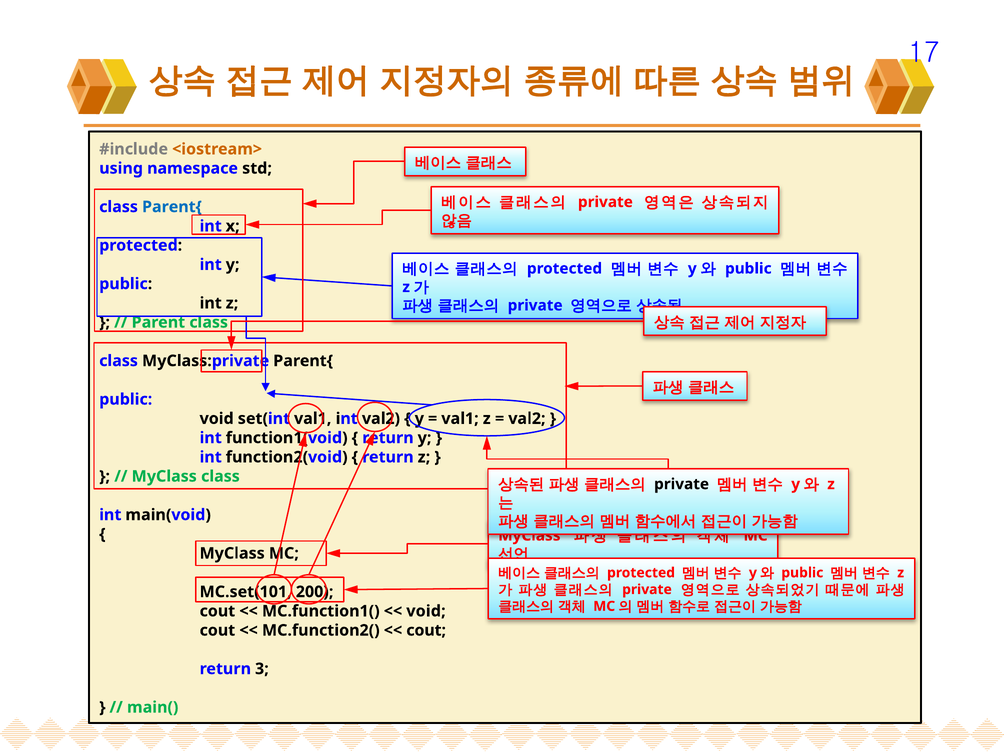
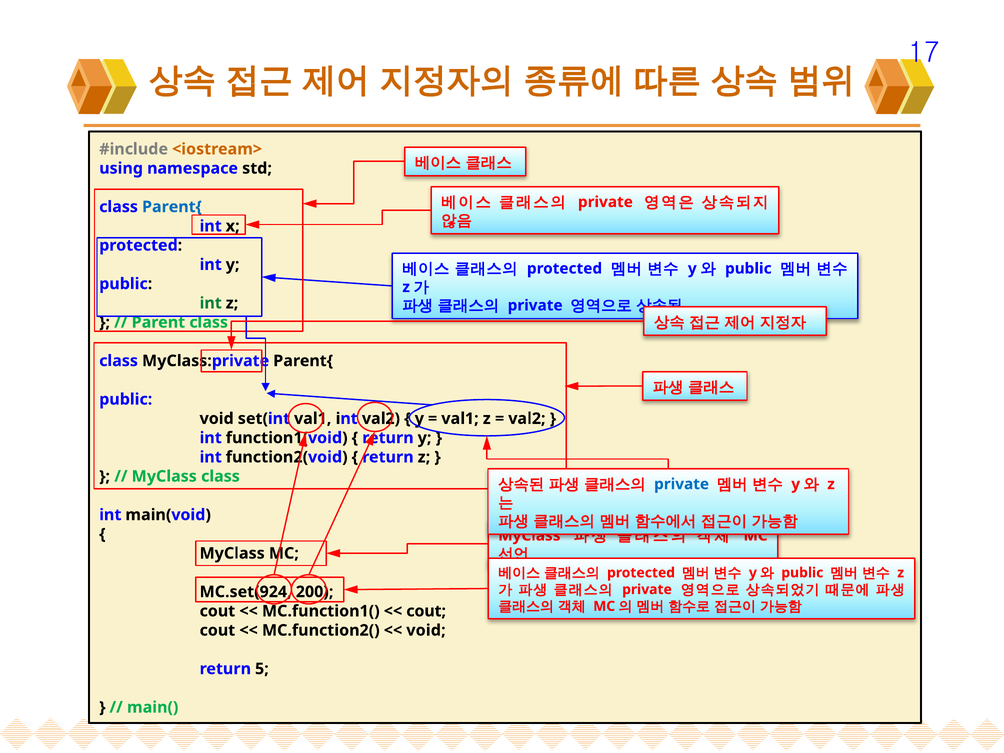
int at (211, 303) colour: black -> green
private at (682, 484) colour: black -> blue
MC.set(101: MC.set(101 -> MC.set(924
void at (426, 611): void -> cout
cout at (426, 630): cout -> void
3: 3 -> 5
